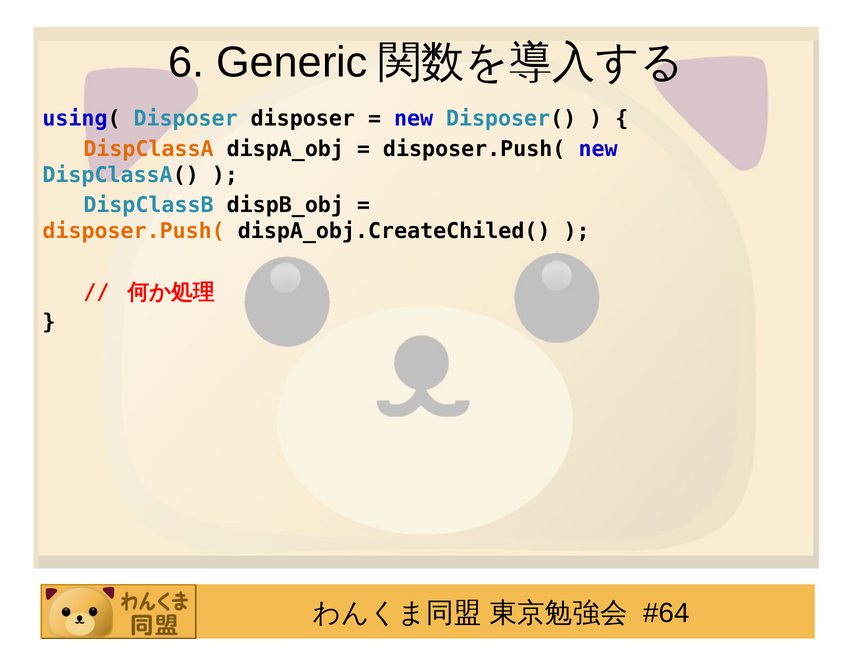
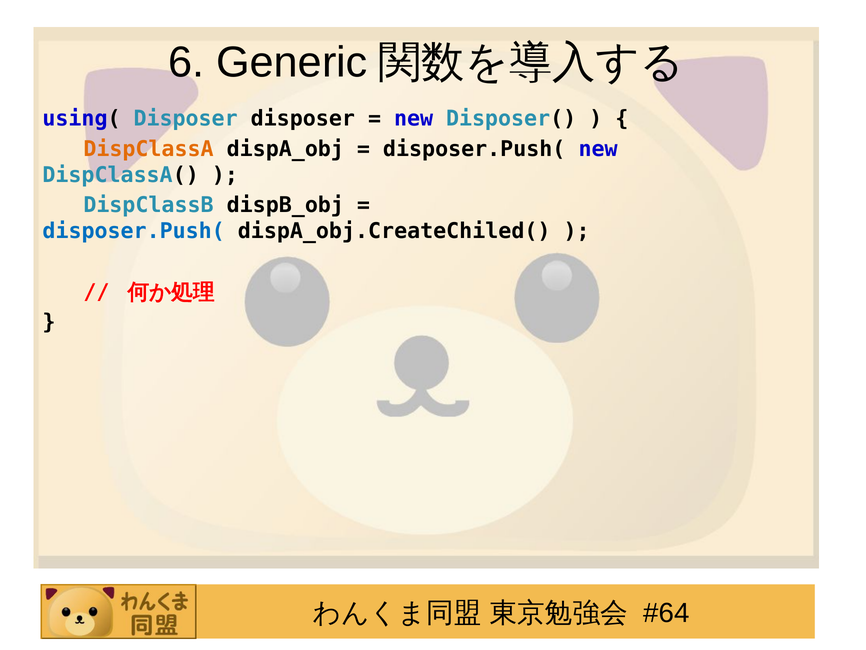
disposer.Push( at (134, 231) colour: orange -> blue
